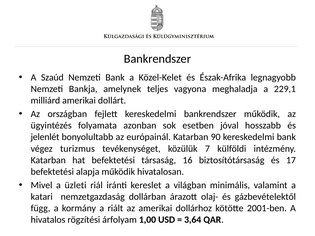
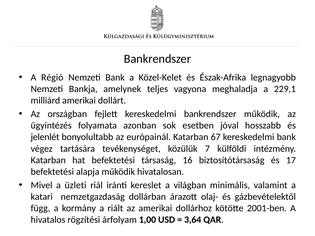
Szaúd: Szaúd -> Régió
90: 90 -> 67
turizmus: turizmus -> tartására
